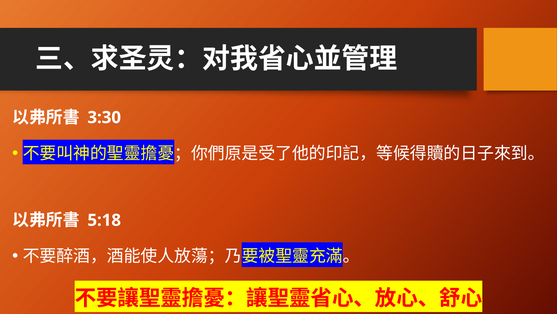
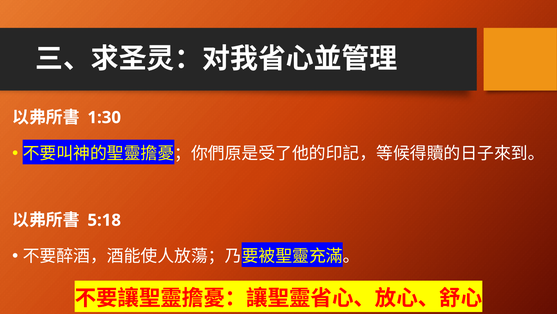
3:30: 3:30 -> 1:30
